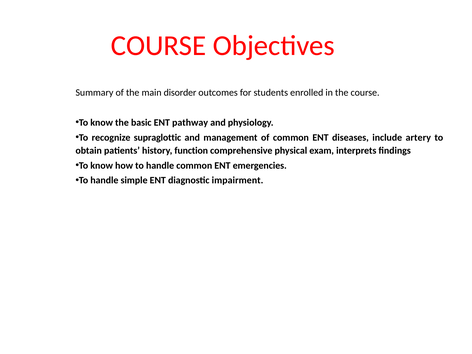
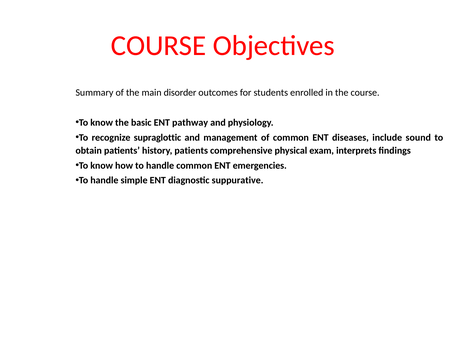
artery: artery -> sound
history function: function -> patients
impairment: impairment -> suppurative
